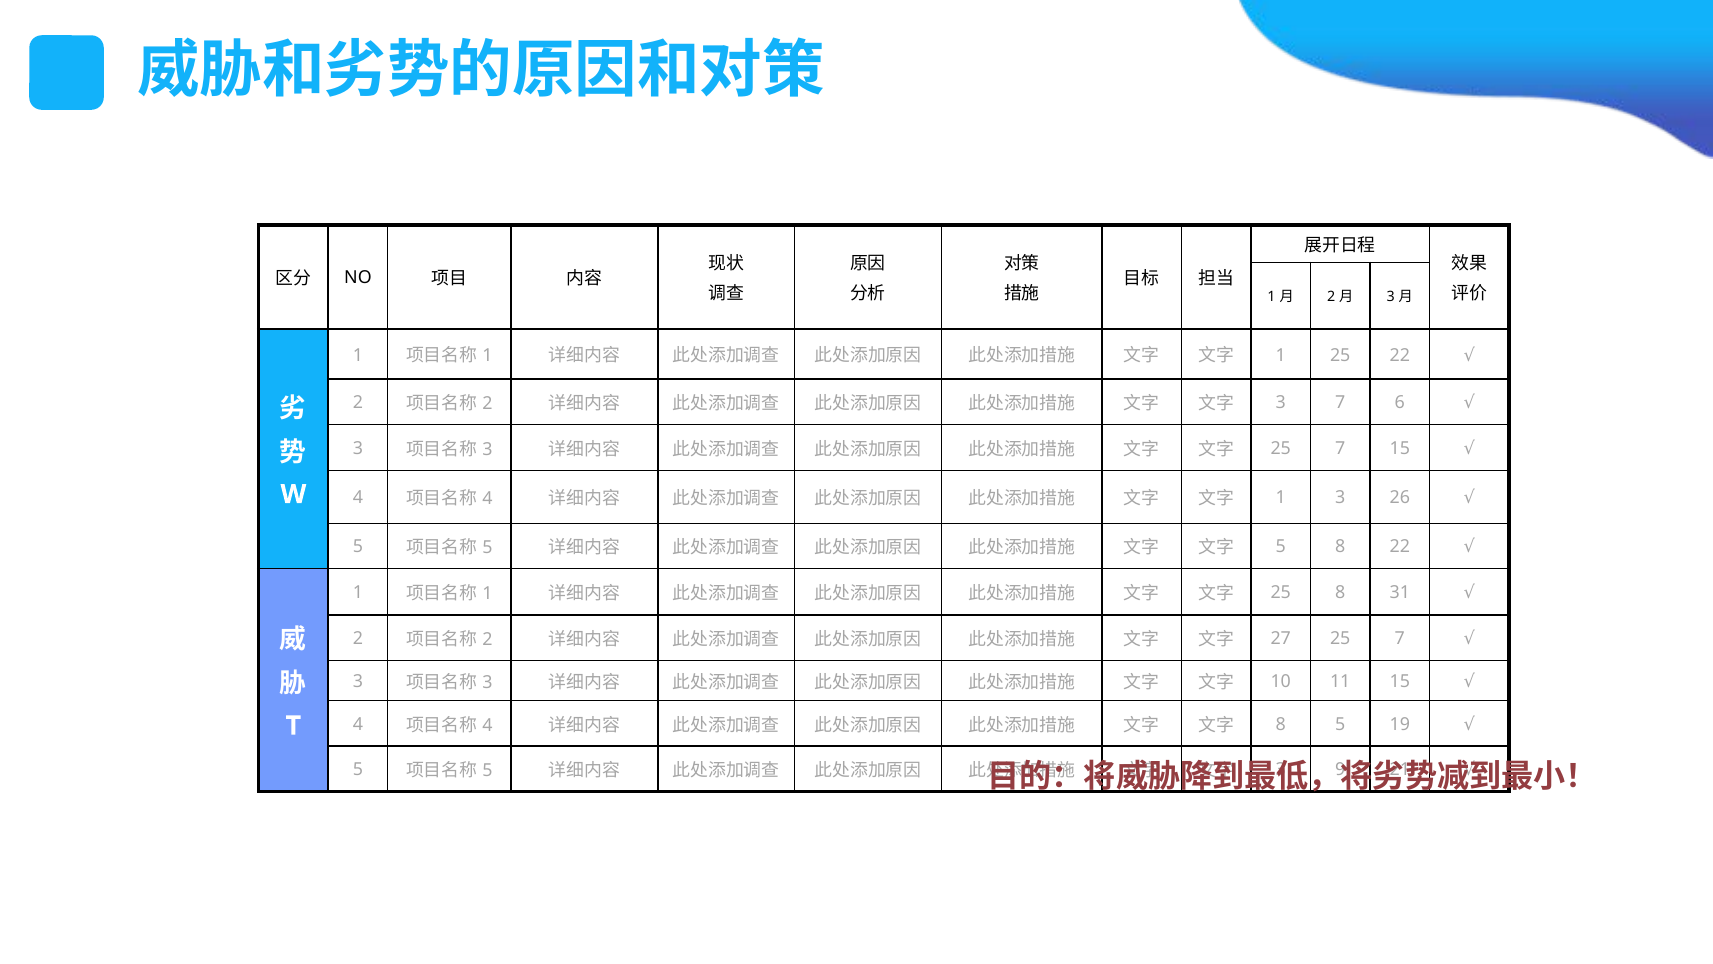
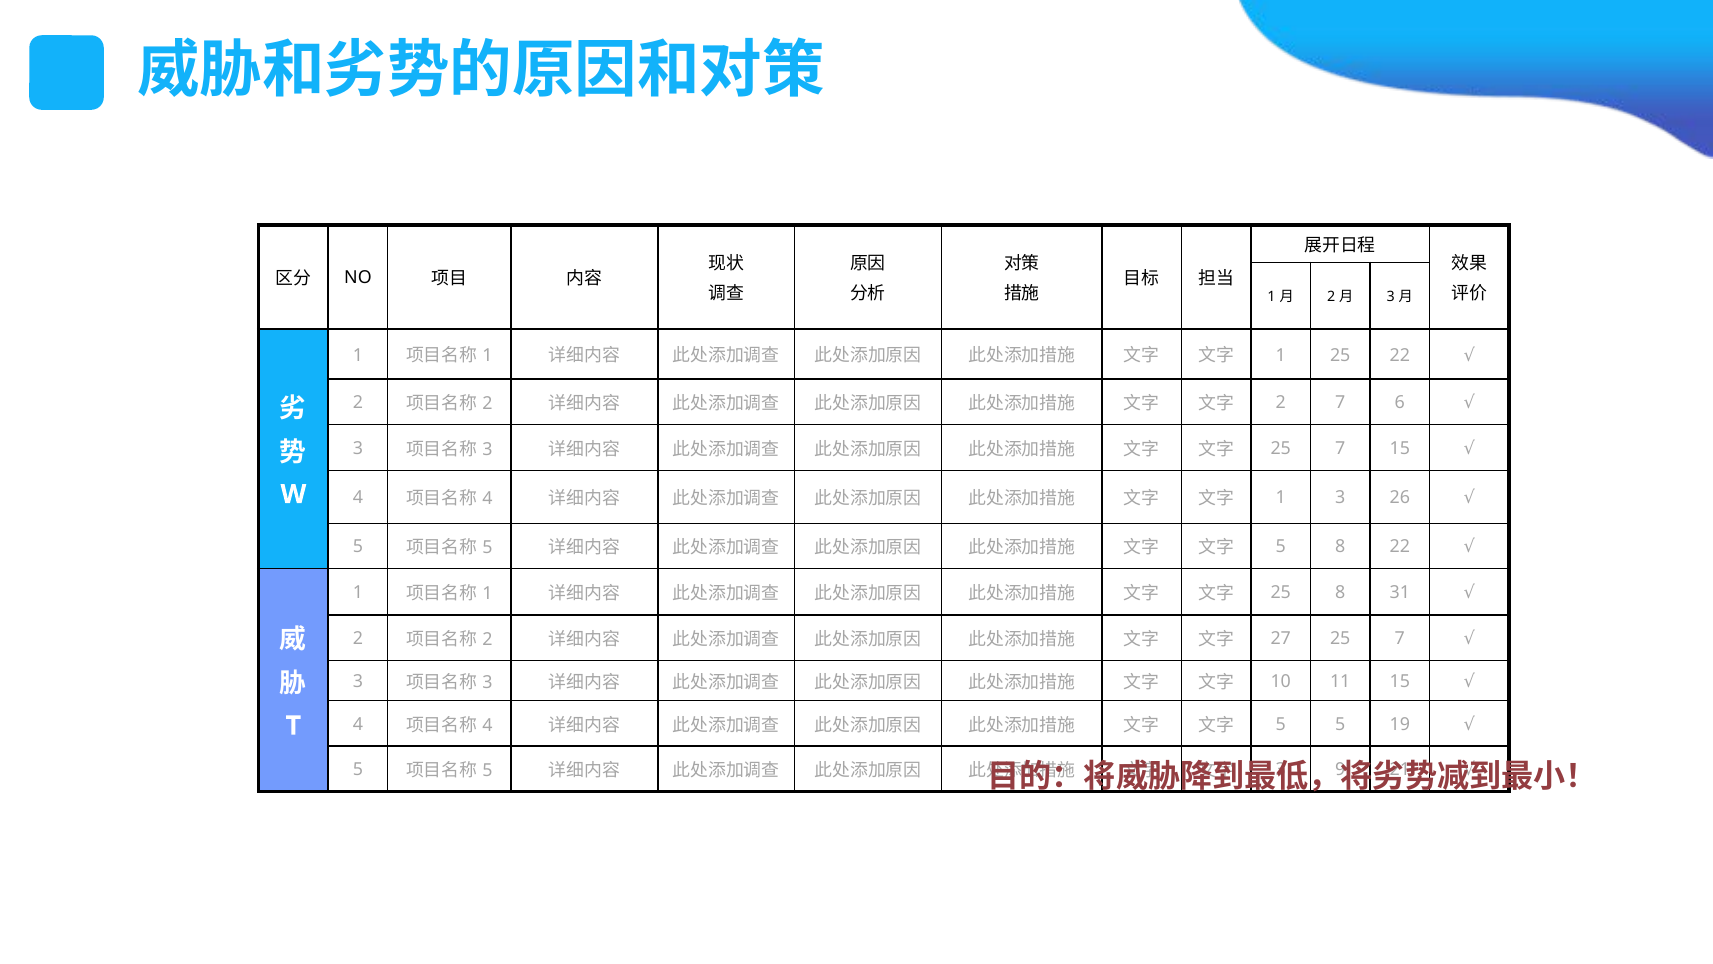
3 at (1281, 403): 3 -> 2
8 at (1281, 724): 8 -> 5
